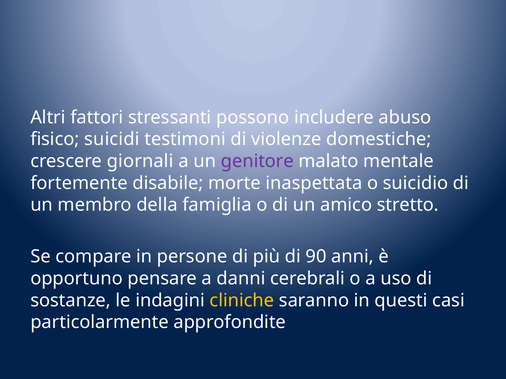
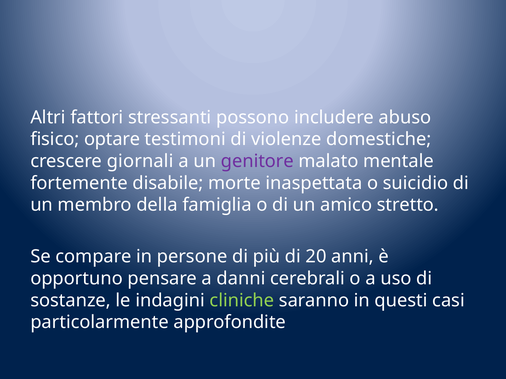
suicidi: suicidi -> optare
90: 90 -> 20
cliniche colour: yellow -> light green
